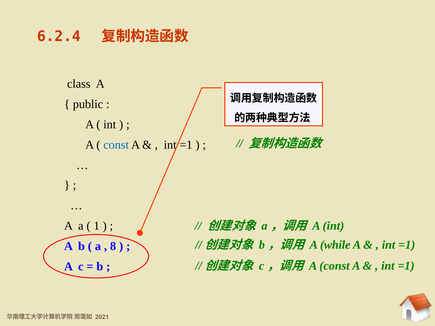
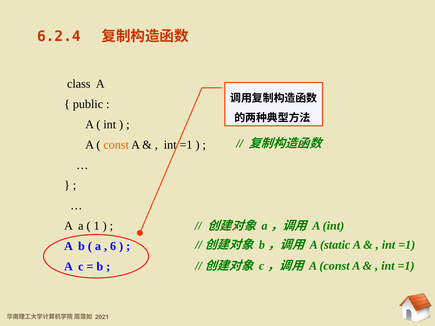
const at (116, 145) colour: blue -> orange
while: while -> static
8: 8 -> 6
